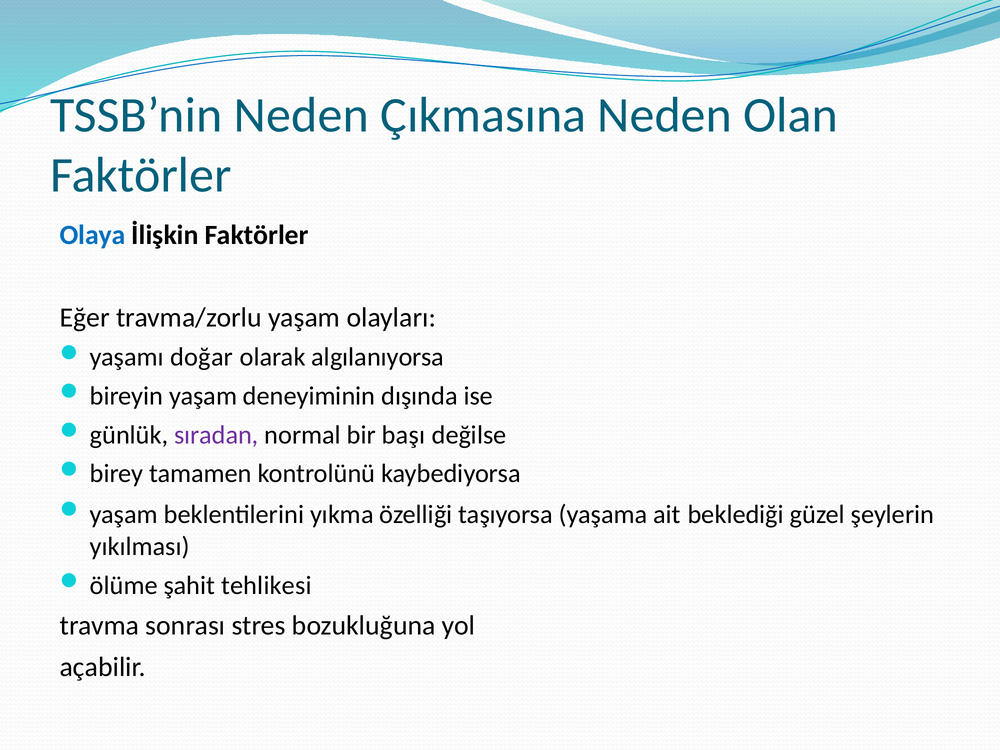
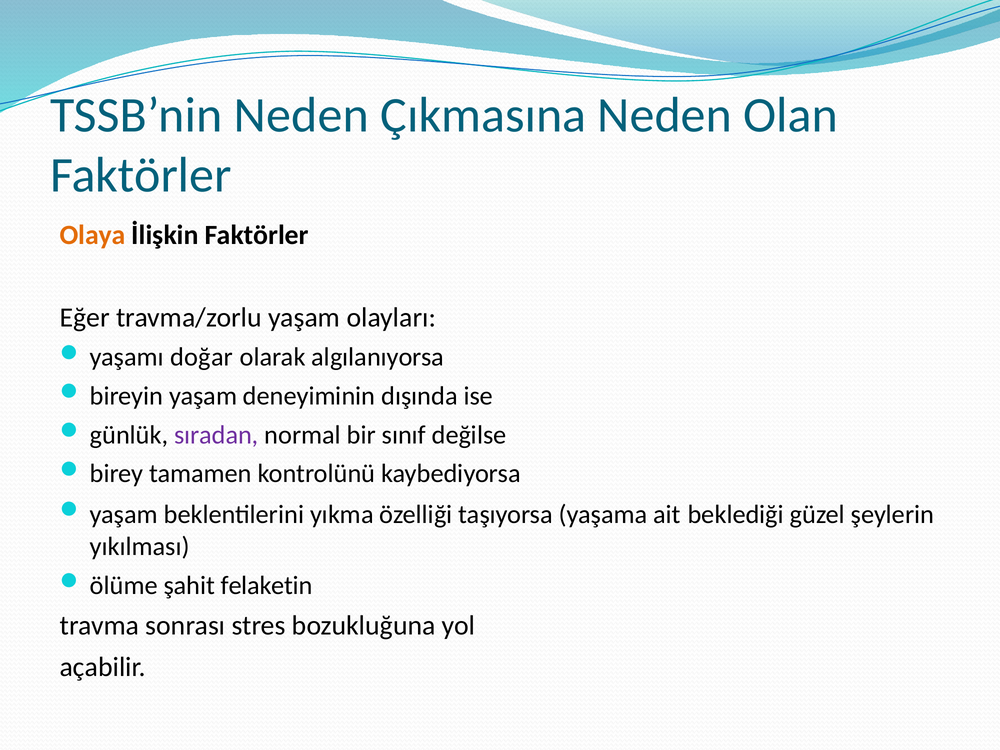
Olaya colour: blue -> orange
başı: başı -> sınıf
tehlikesi: tehlikesi -> felaketin
